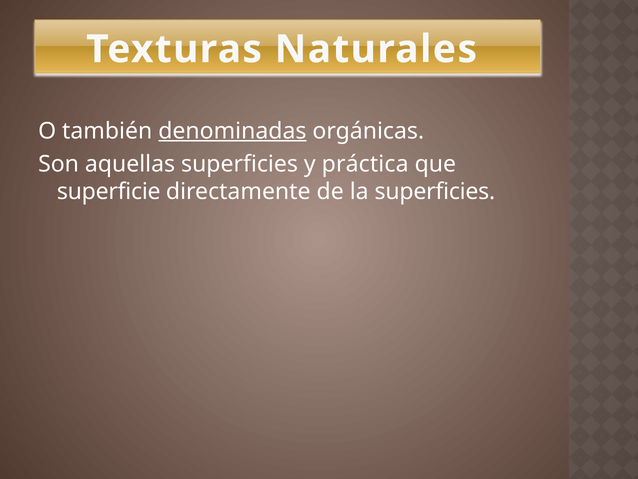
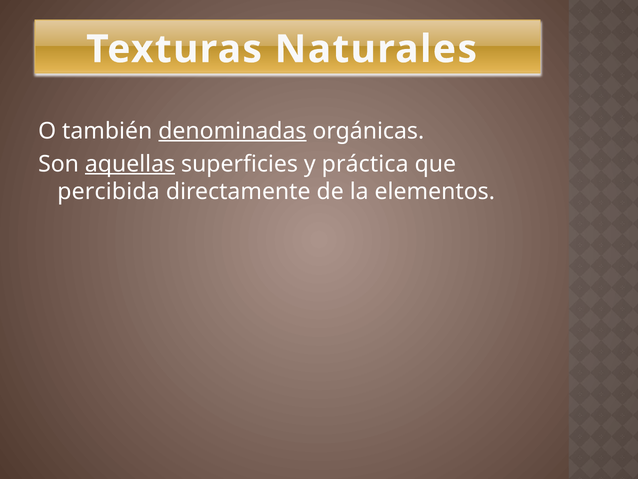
aquellas underline: none -> present
superficie: superficie -> percibida
la superficies: superficies -> elementos
